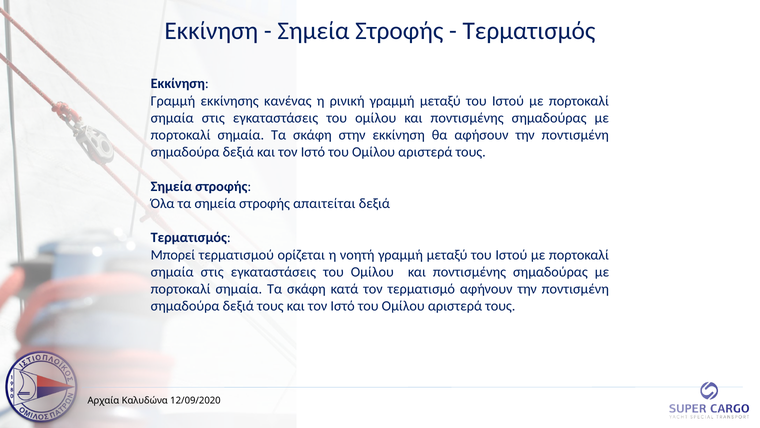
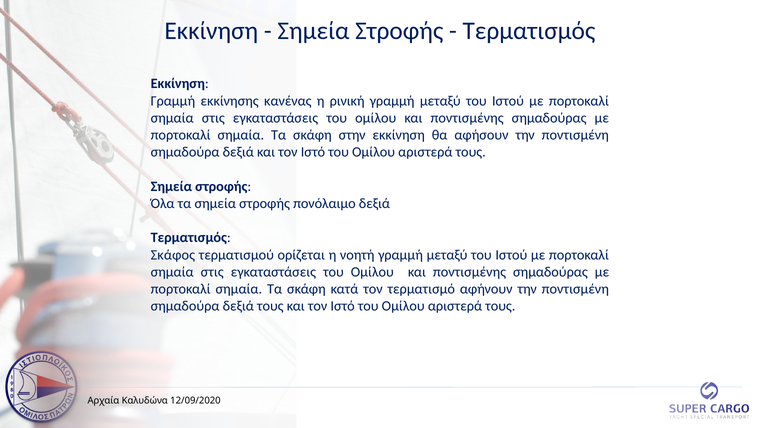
απαιτείται: απαιτείται -> πονόλαιμο
Μπορεί: Μπορεί -> Σκάφος
